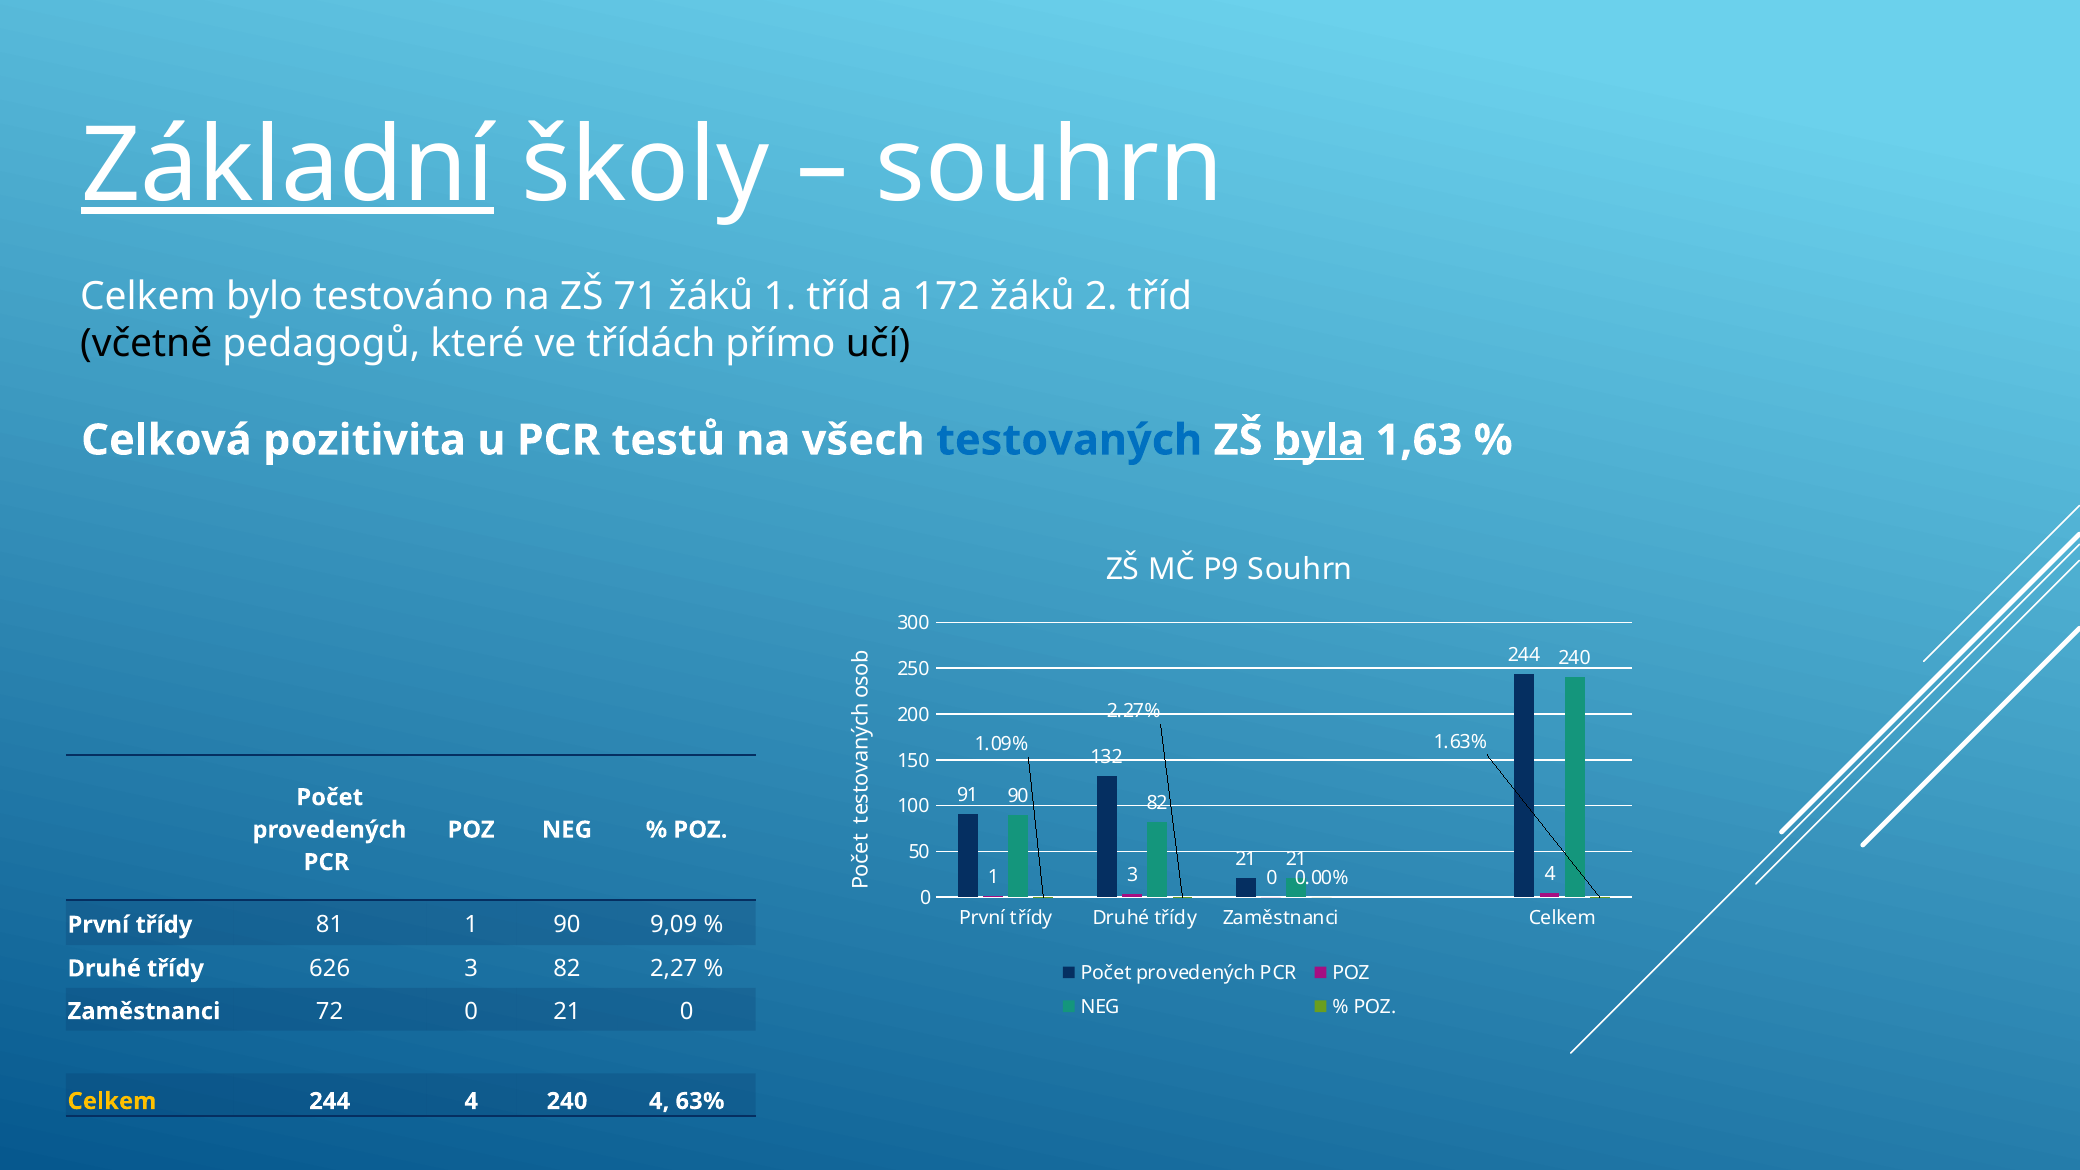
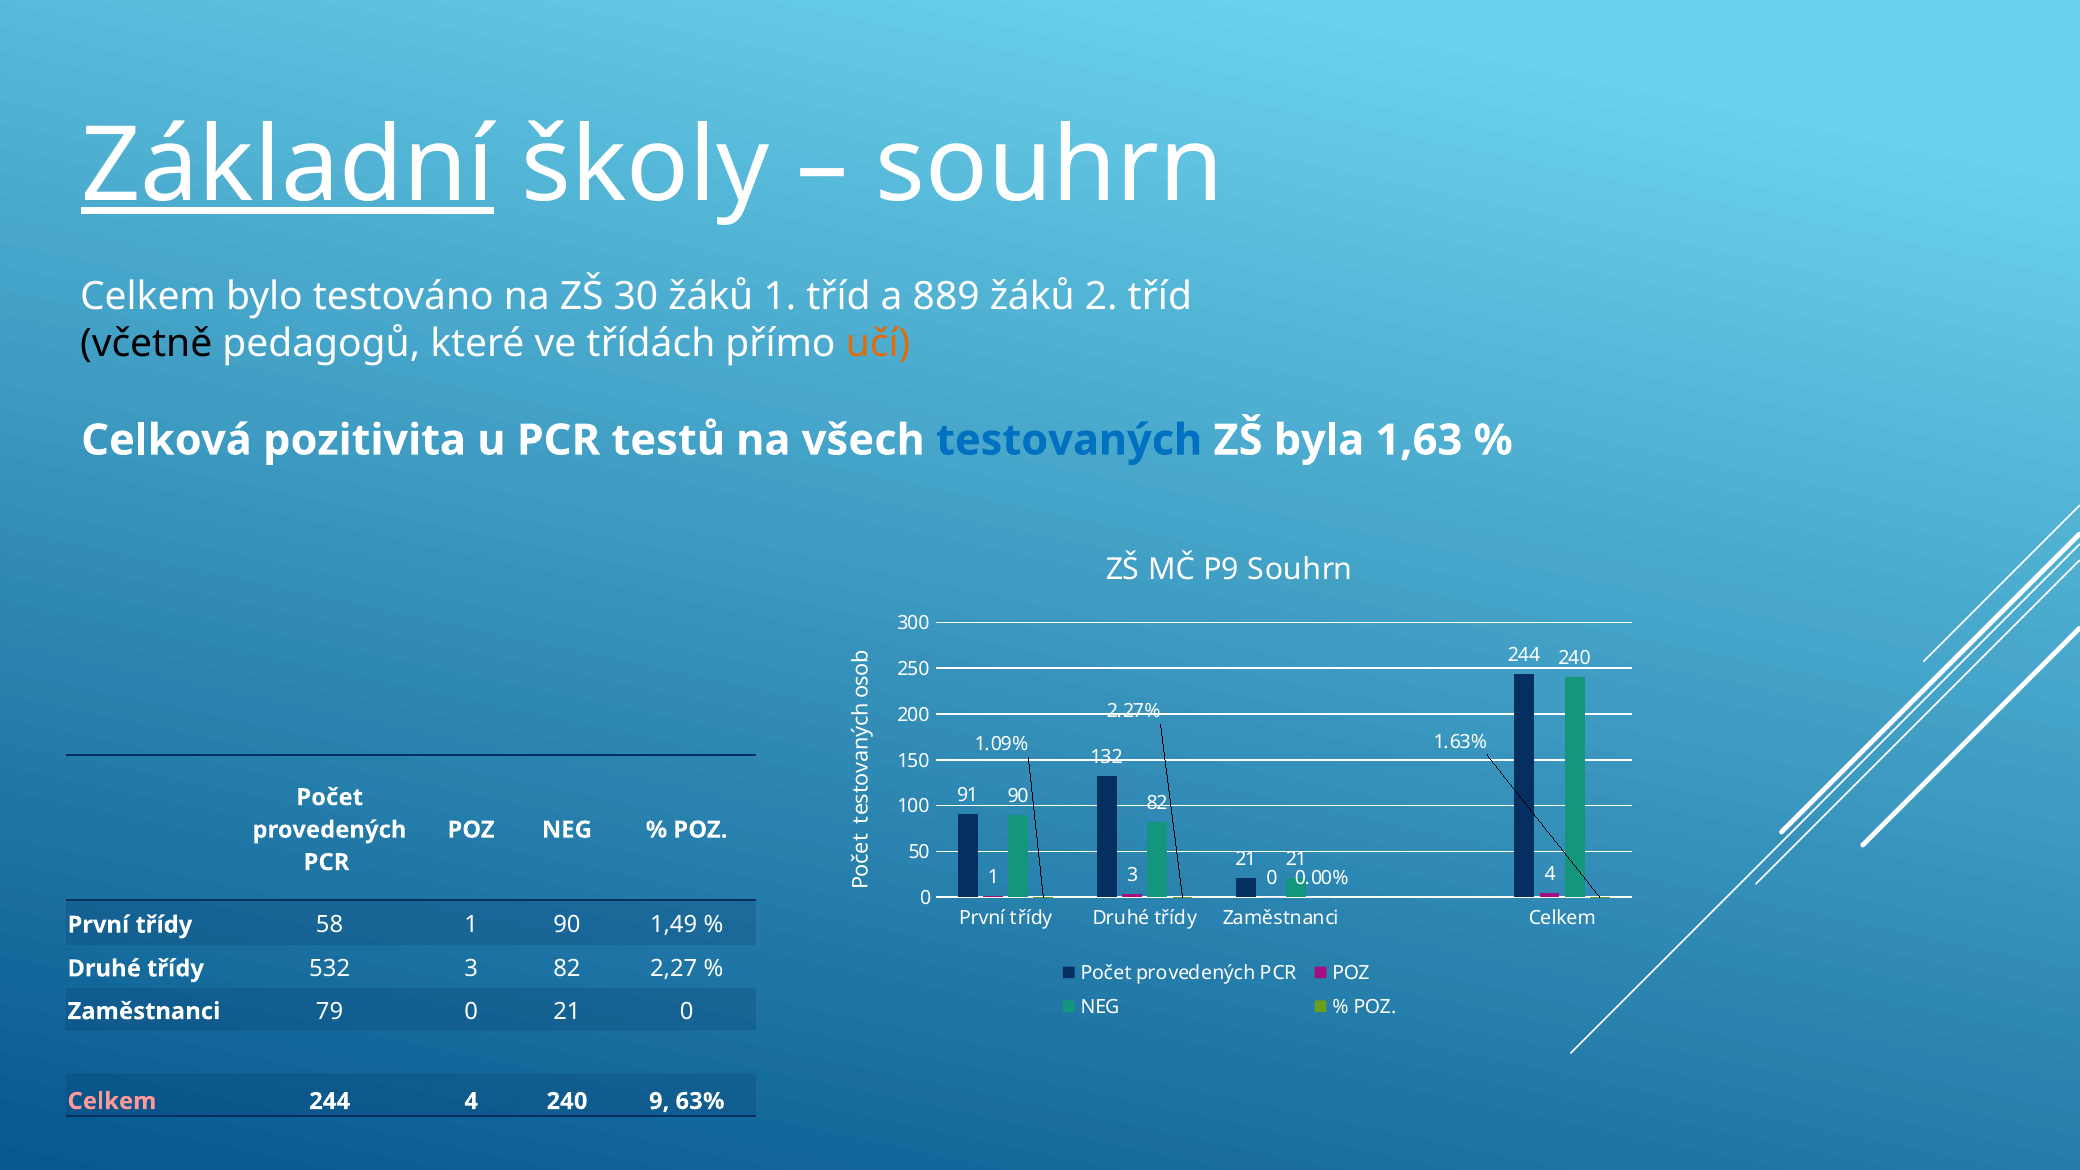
71: 71 -> 30
172: 172 -> 889
učí colour: black -> orange
byla underline: present -> none
81: 81 -> 58
9,09: 9,09 -> 1,49
626: 626 -> 532
72: 72 -> 79
Celkem at (112, 1101) colour: yellow -> pink
240 4: 4 -> 9
